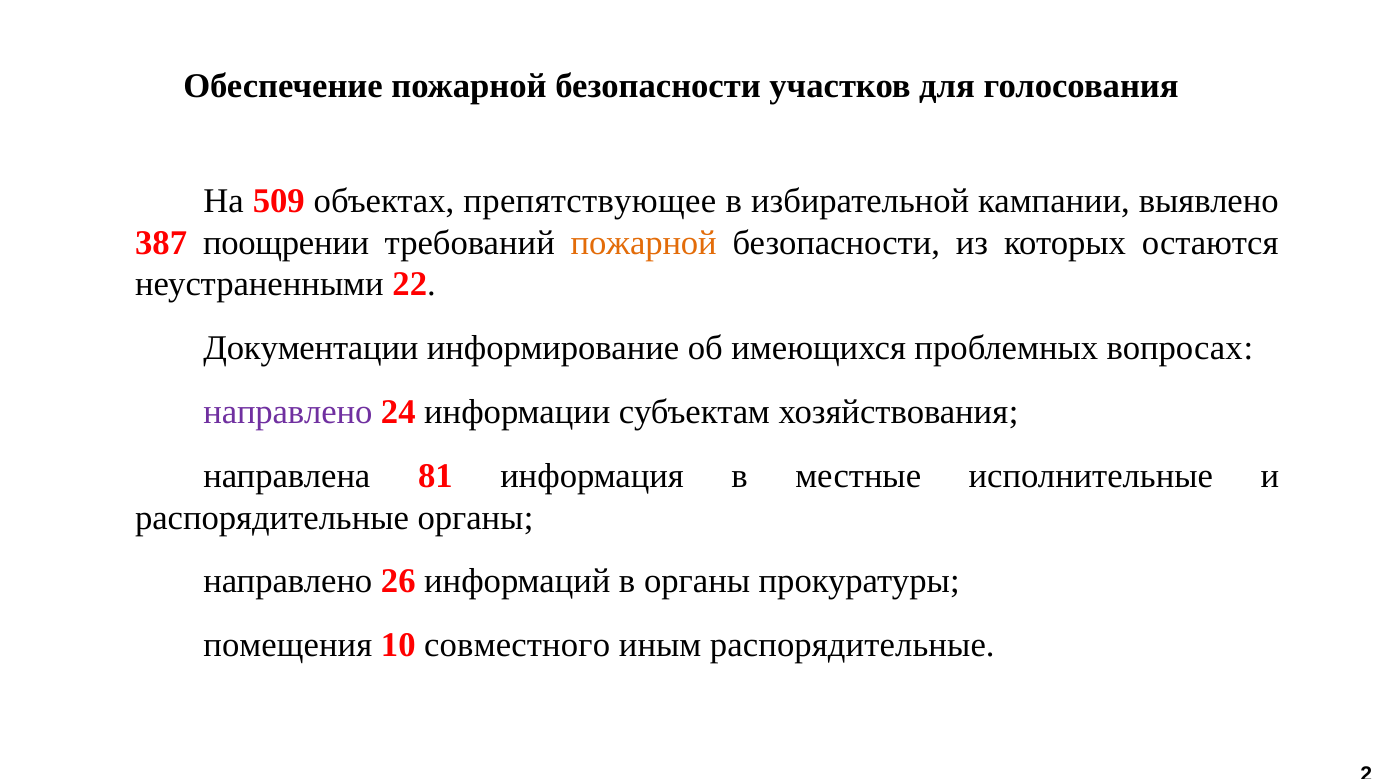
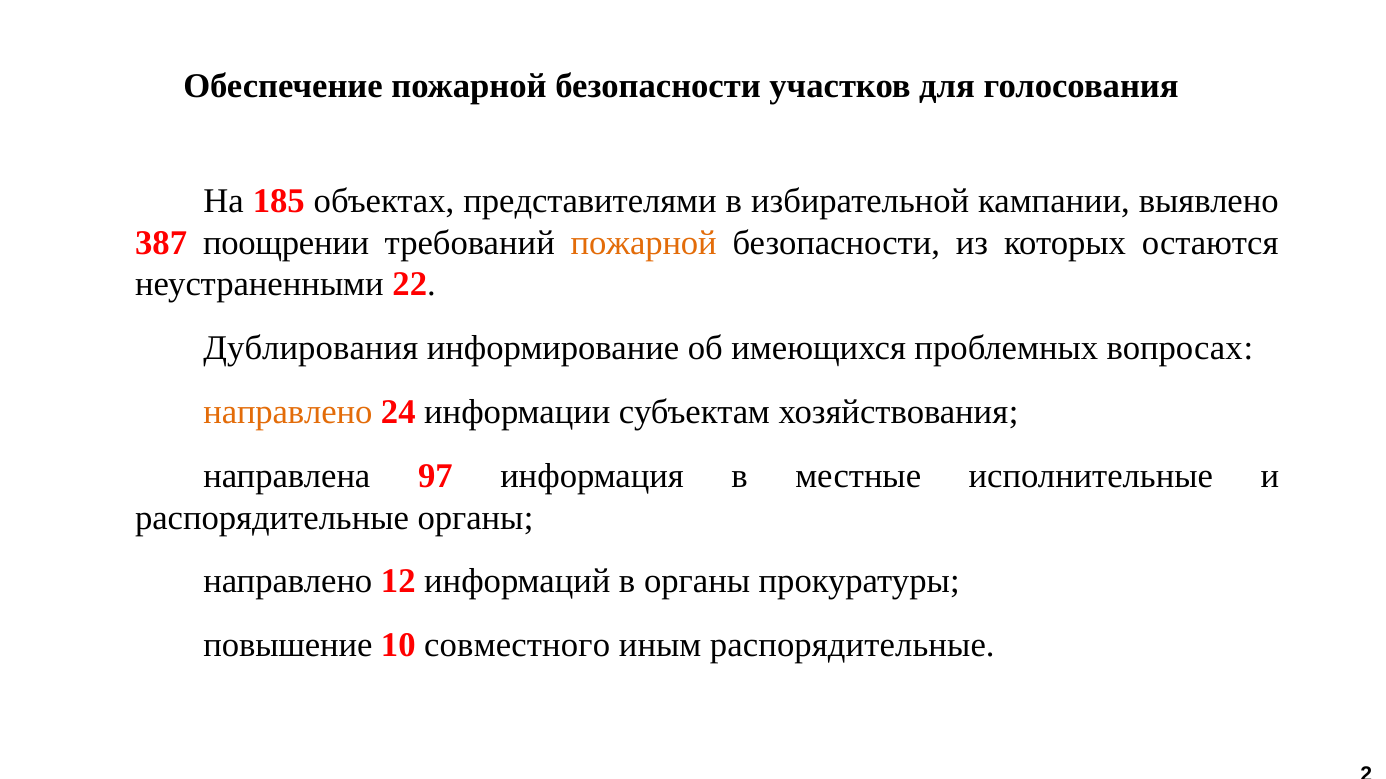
509: 509 -> 185
препятствующее: препятствующее -> представителями
Документации: Документации -> Дублирования
направлено at (288, 413) colour: purple -> orange
81: 81 -> 97
26: 26 -> 12
помещения: помещения -> повышение
